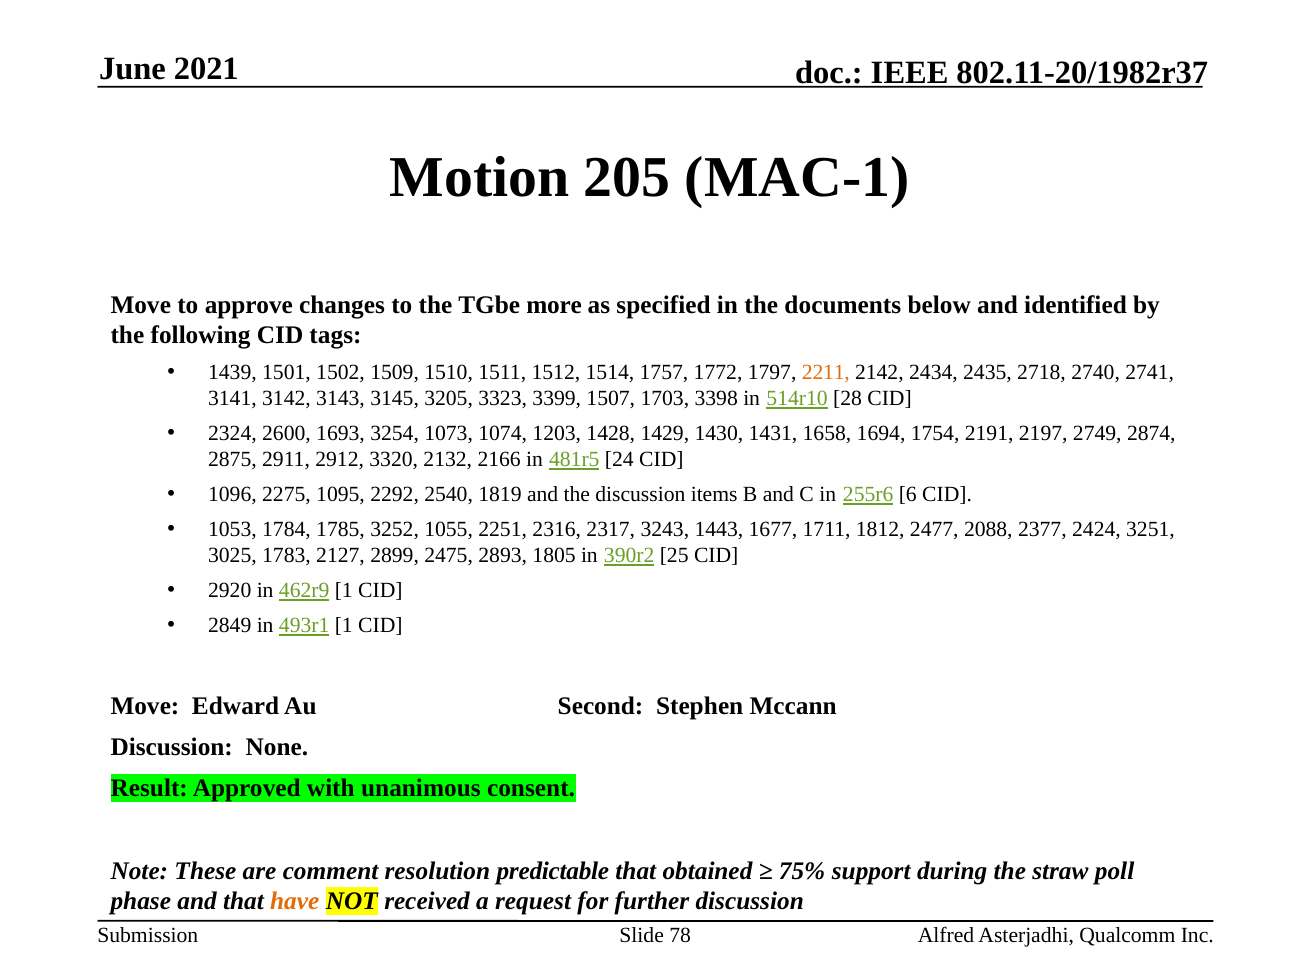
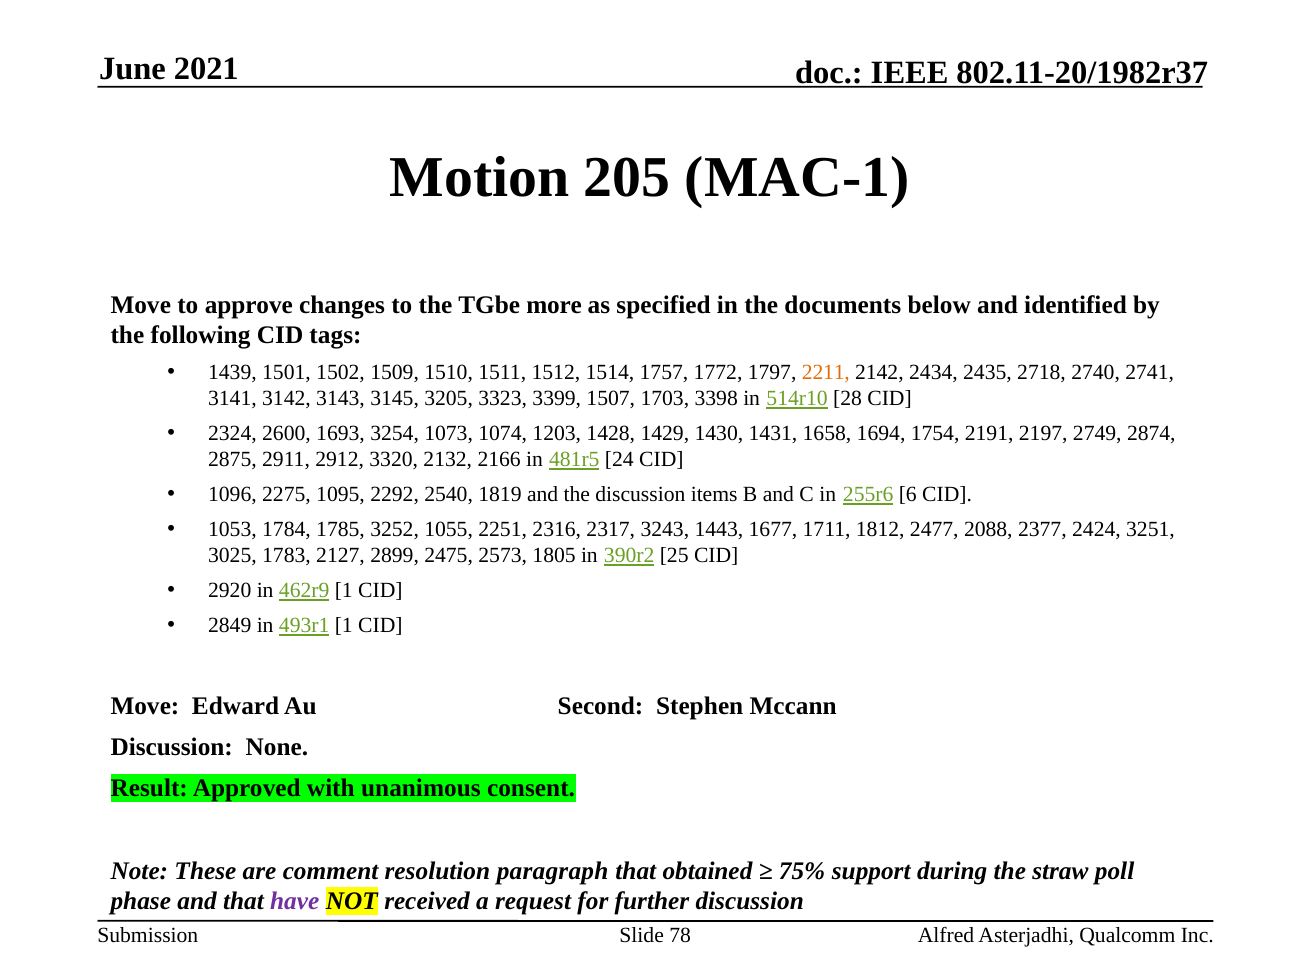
2893: 2893 -> 2573
predictable: predictable -> paragraph
have colour: orange -> purple
